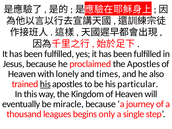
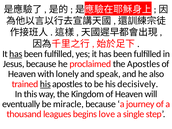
has at (16, 54) underline: none -> present
times: times -> speak
particular: particular -> decisively
only: only -> love
